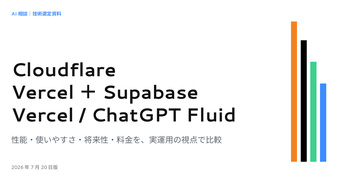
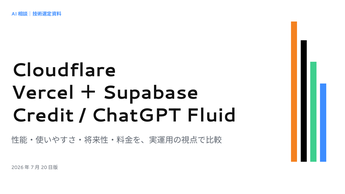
Vercel: Vercel -> Credit
